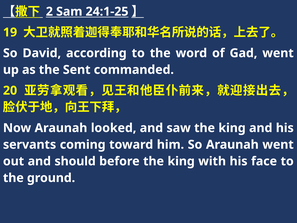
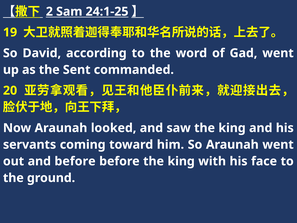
and should: should -> before
